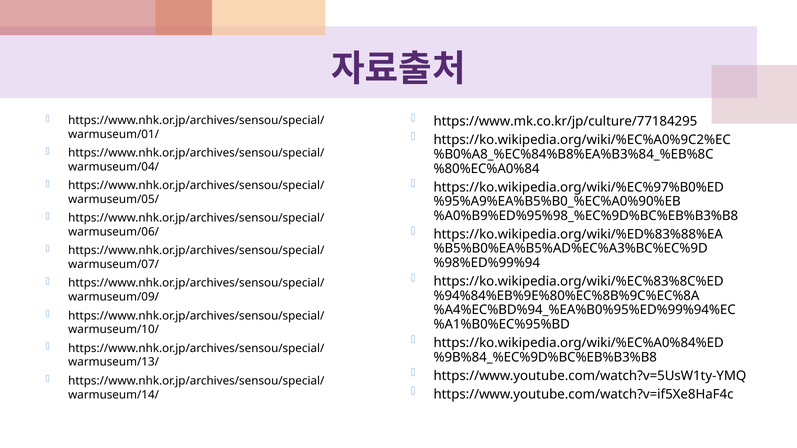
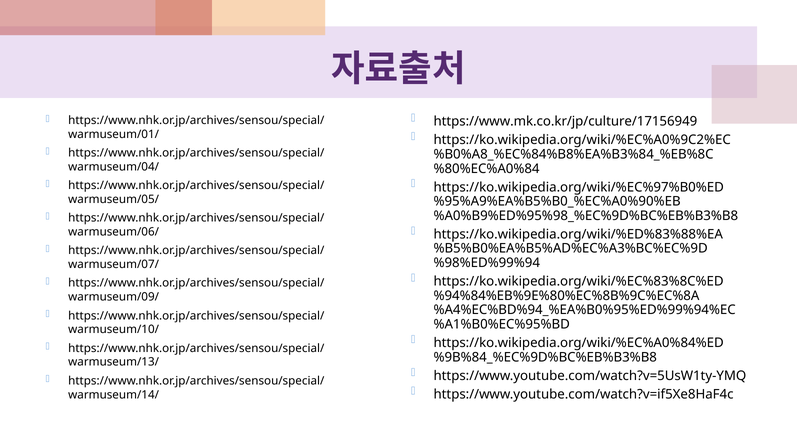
https://www.mk.co.kr/jp/culture/77184295: https://www.mk.co.kr/jp/culture/77184295 -> https://www.mk.co.kr/jp/culture/17156949
